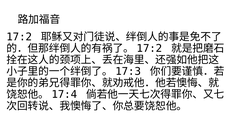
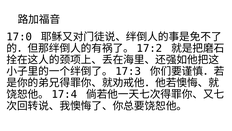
17:2 at (19, 37): 17:2 -> 17:0
